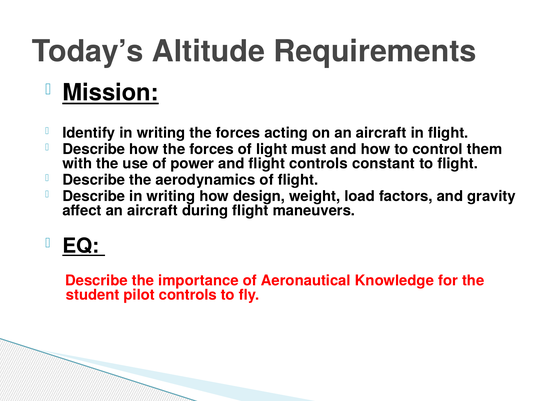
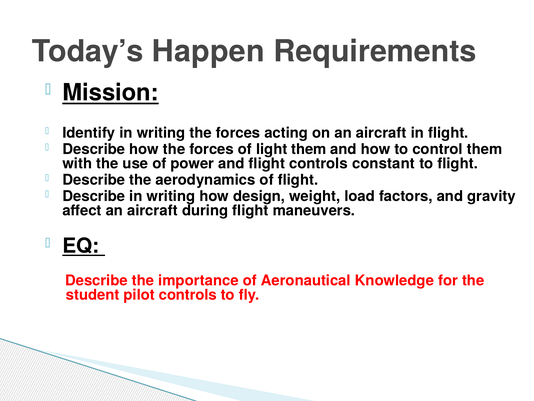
Altitude: Altitude -> Happen
light must: must -> them
